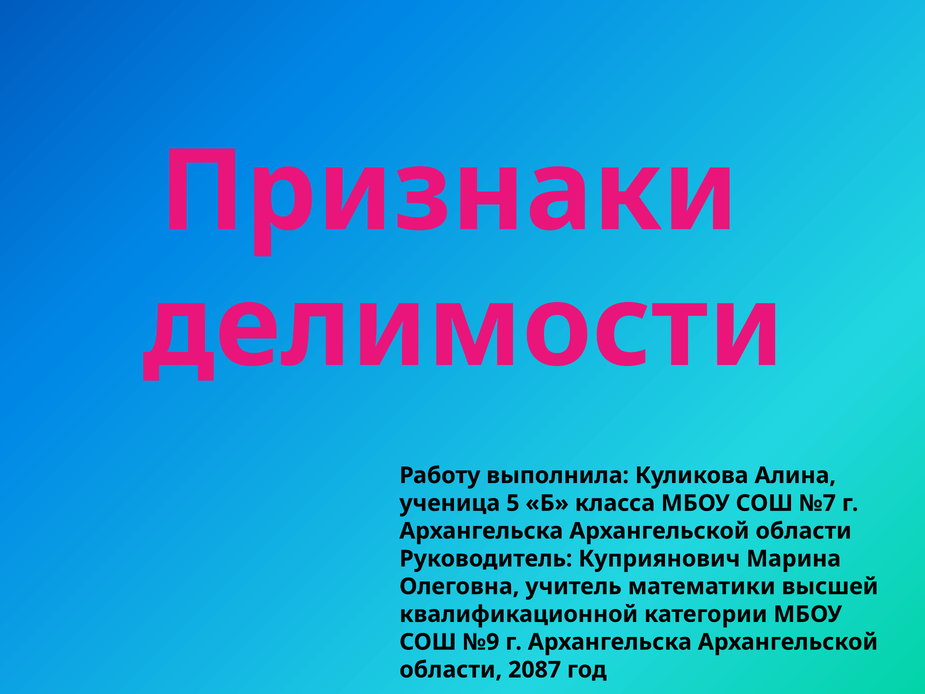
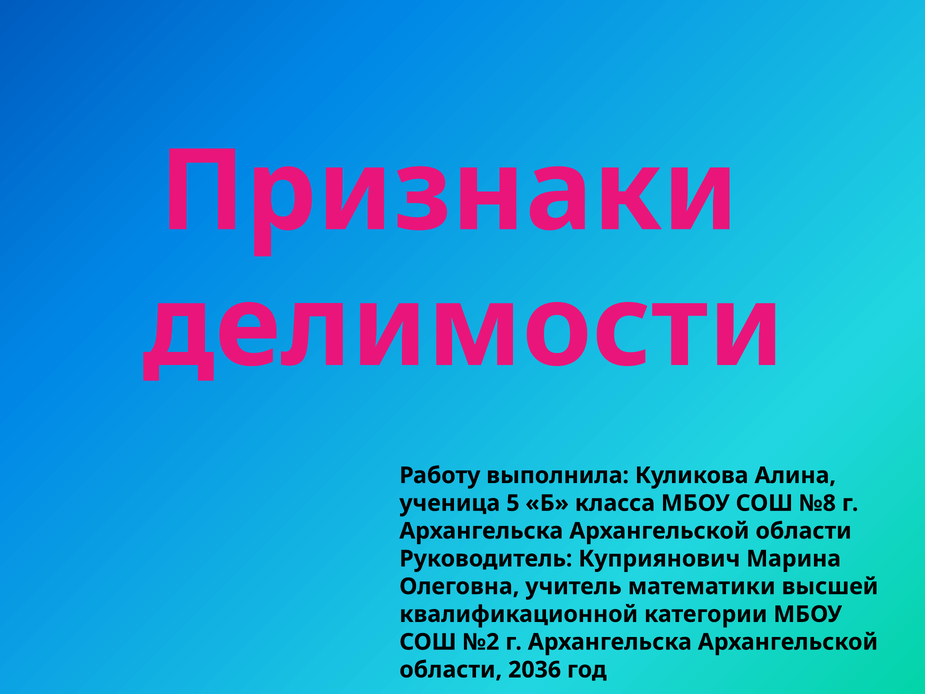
№7: №7 -> №8
№9: №9 -> №2
2087: 2087 -> 2036
